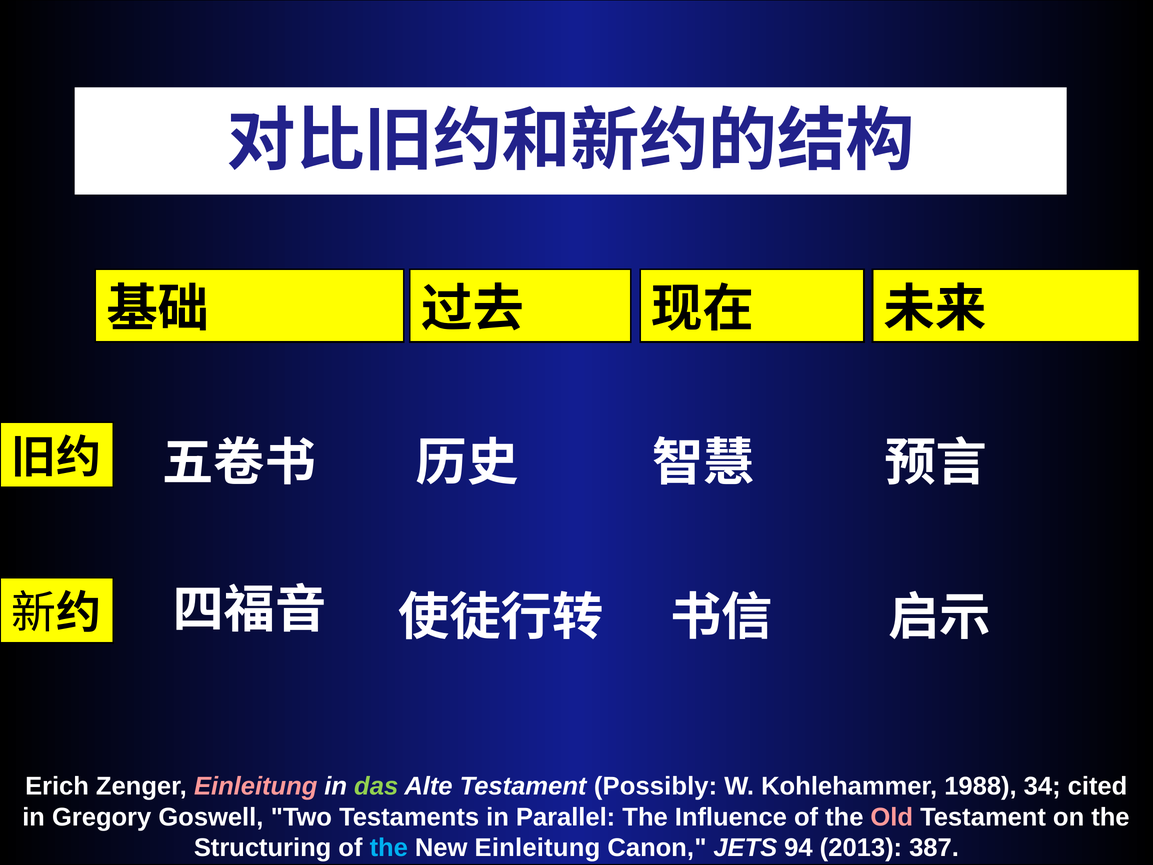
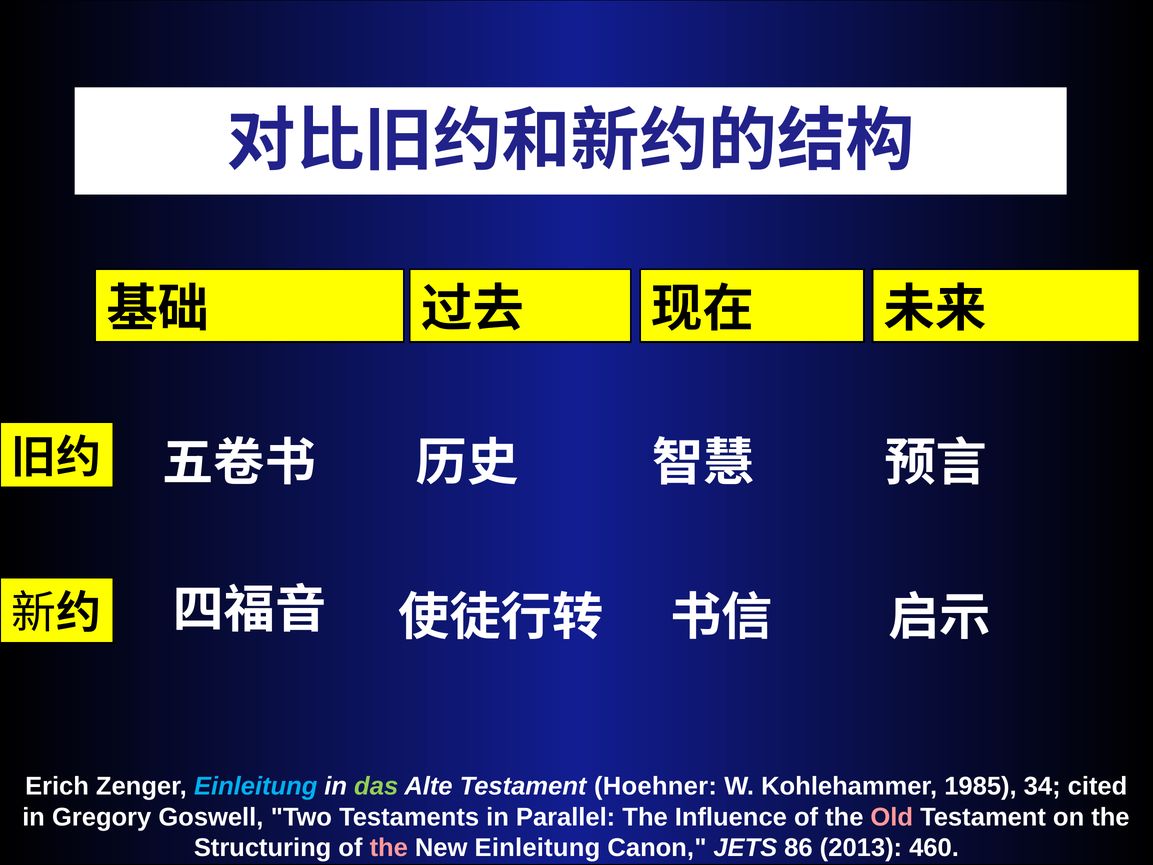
Einleitung at (256, 786) colour: pink -> light blue
Possibly: Possibly -> Hoehner
1988: 1988 -> 1985
the at (389, 848) colour: light blue -> pink
94: 94 -> 86
387: 387 -> 460
